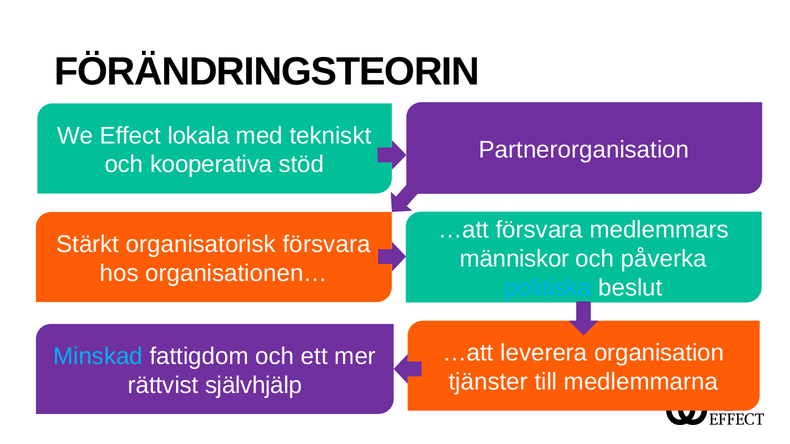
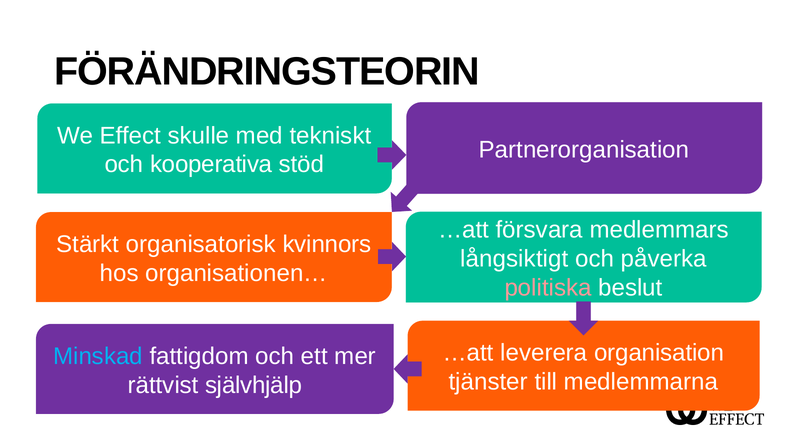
lokala: lokala -> skulle
organisatorisk försvara: försvara -> kvinnors
människor: människor -> långsiktigt
politiska colour: light blue -> pink
